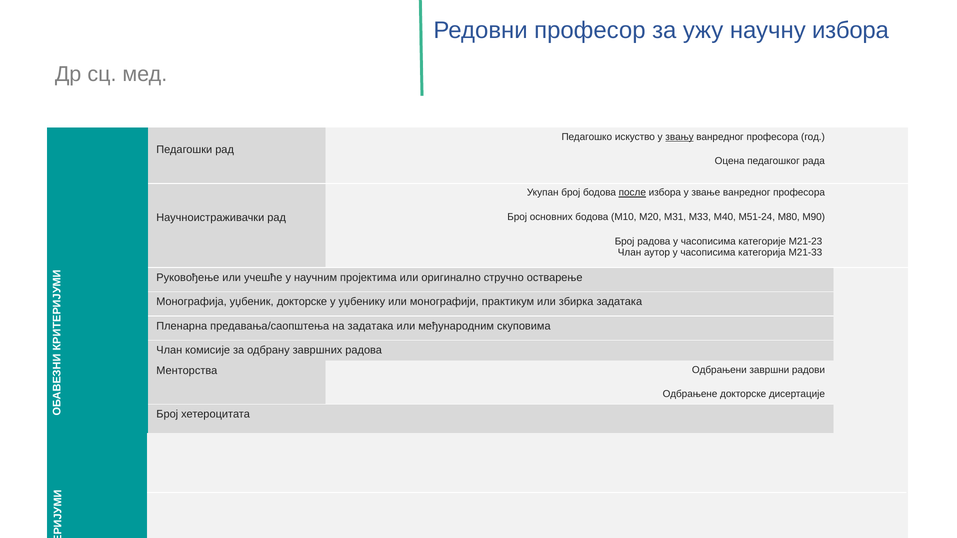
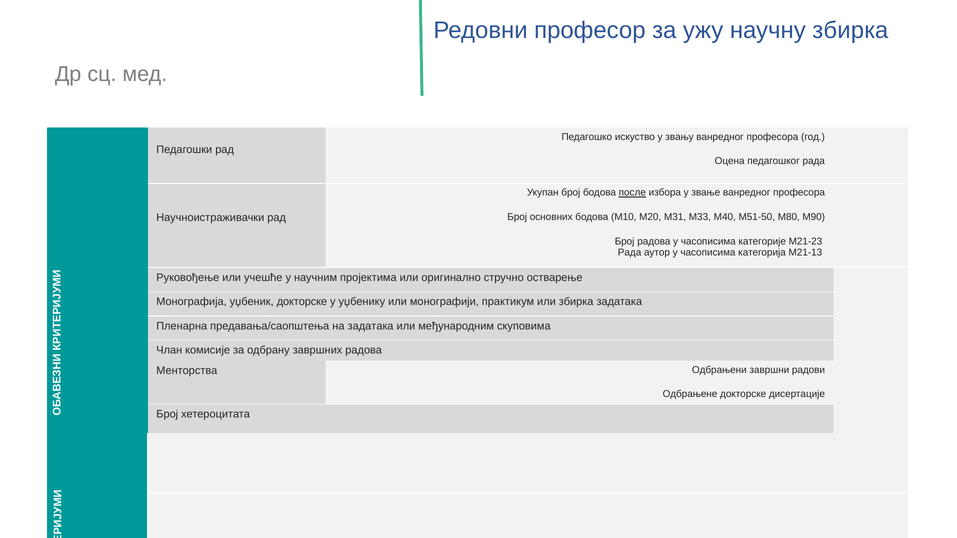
научну избора: избора -> збирка
звању underline: present -> none
M51-24: M51-24 -> M51-50
Члан at (630, 252): Члан -> Рада
М21-33: М21-33 -> М21-13
